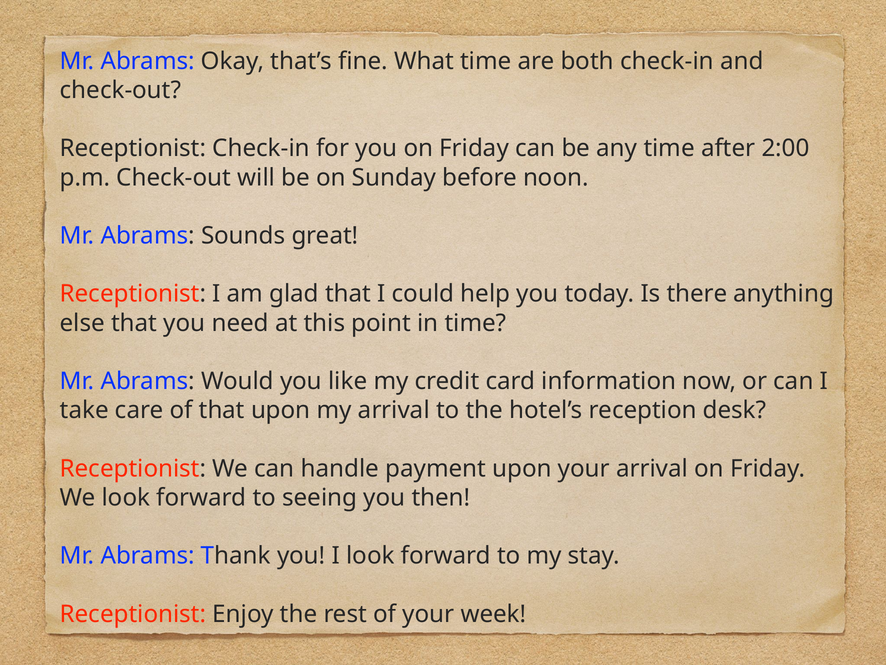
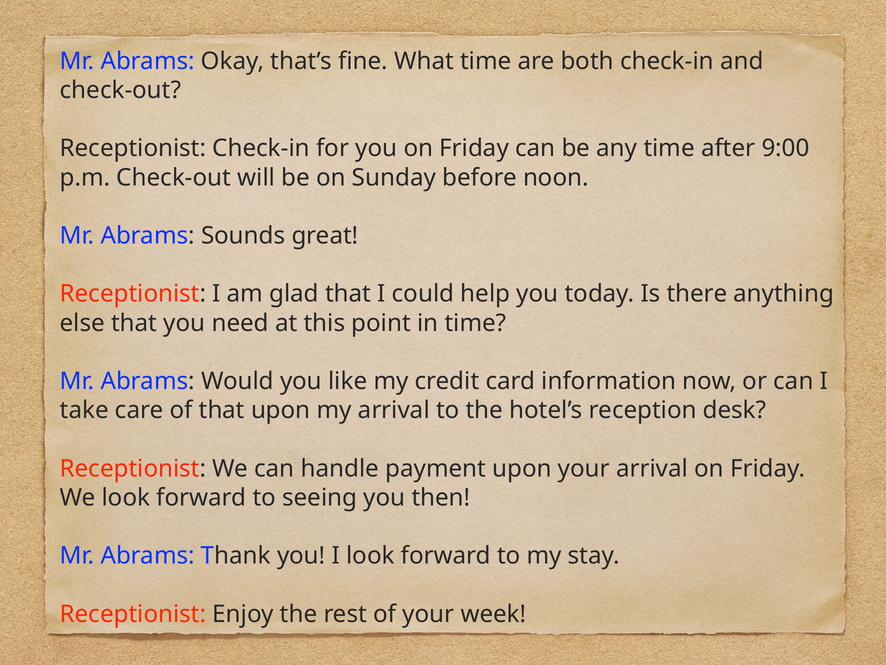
2:00: 2:00 -> 9:00
